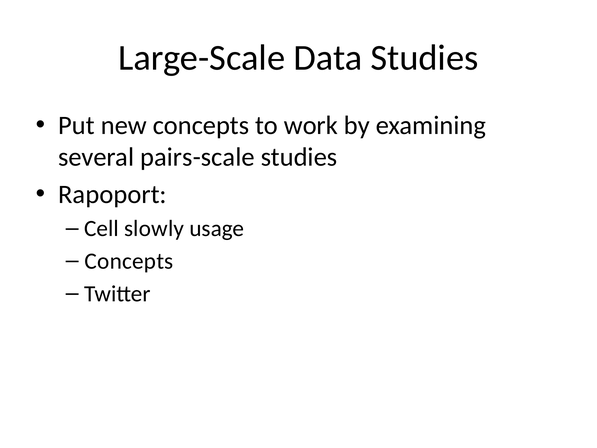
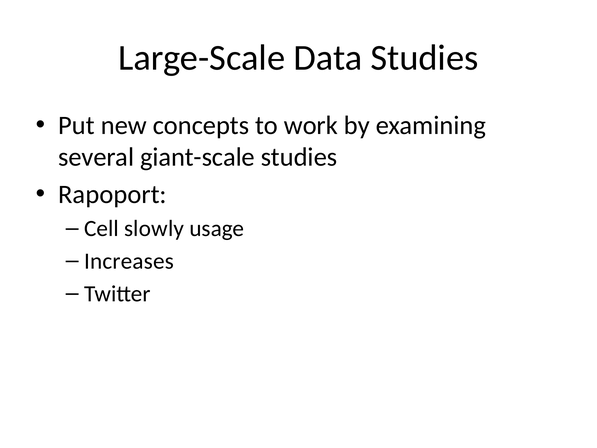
pairs-scale: pairs-scale -> giant-scale
Concepts at (129, 261): Concepts -> Increases
